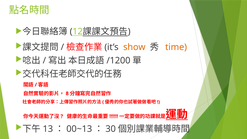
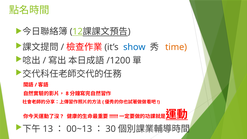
show colour: orange -> blue
